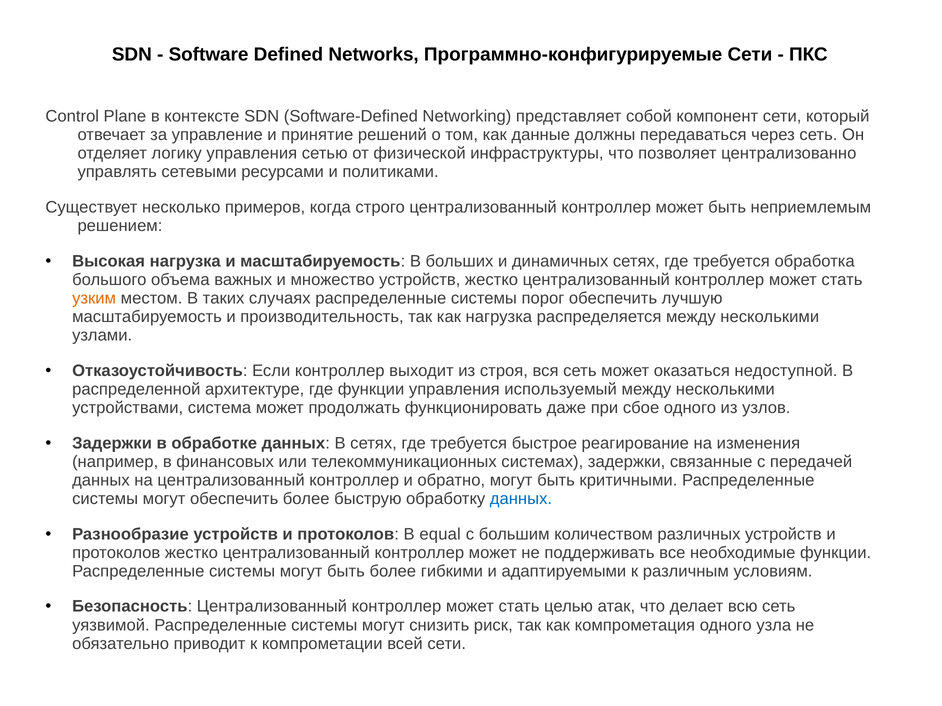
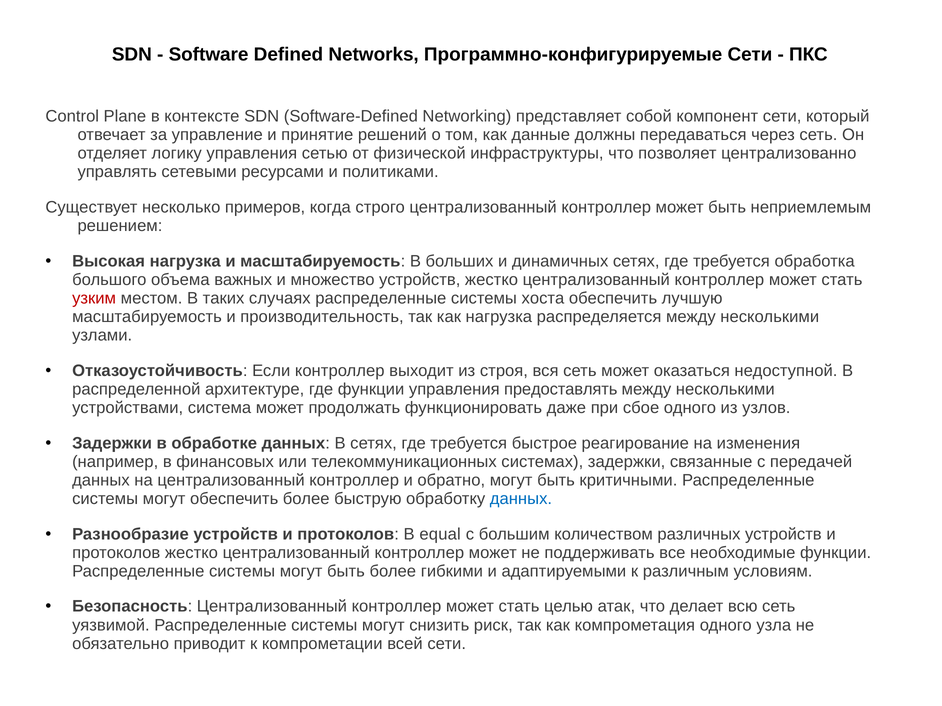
узким colour: orange -> red
порог: порог -> хоста
используемый: используемый -> предоставлять
